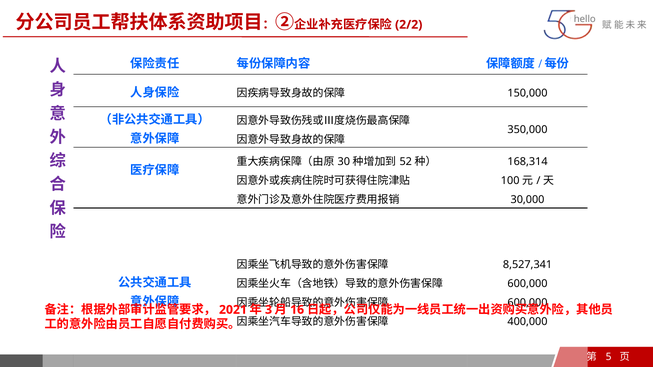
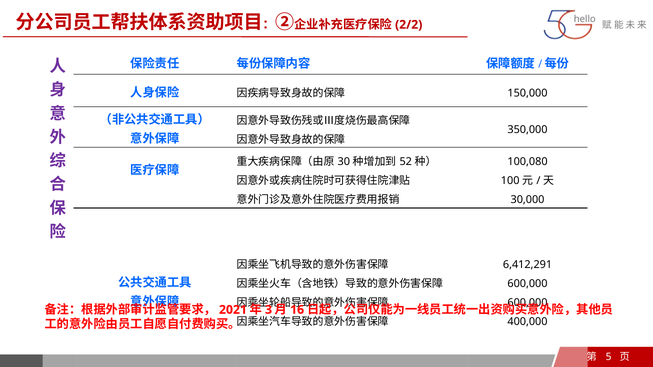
168,314: 168,314 -> 100,080
8,527,341: 8,527,341 -> 6,412,291
